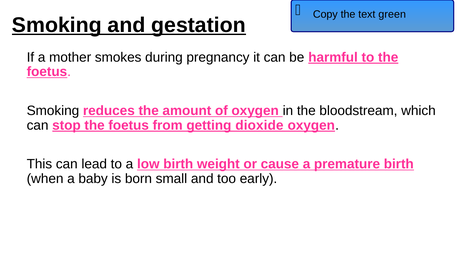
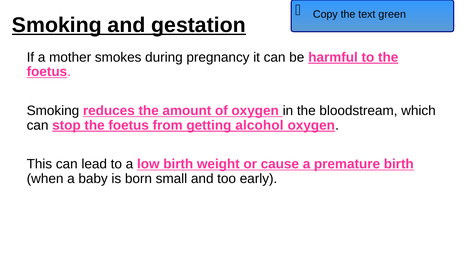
dioxide: dioxide -> alcohol
